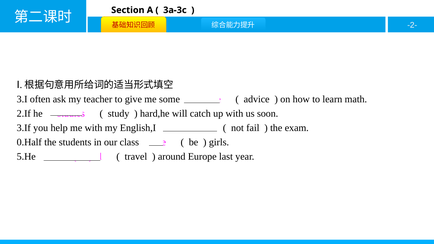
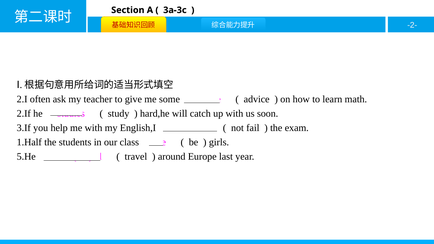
3.I: 3.I -> 2.I
0.Half: 0.Half -> 1.Half
